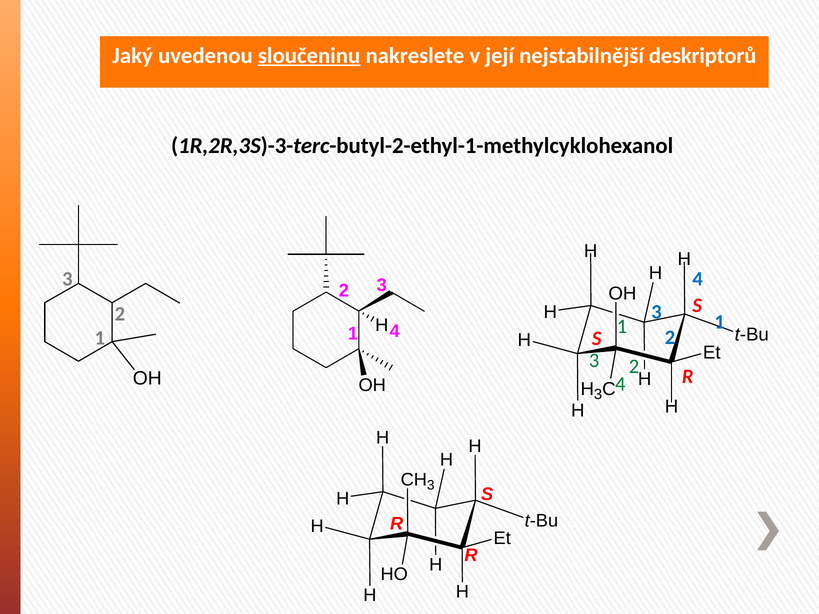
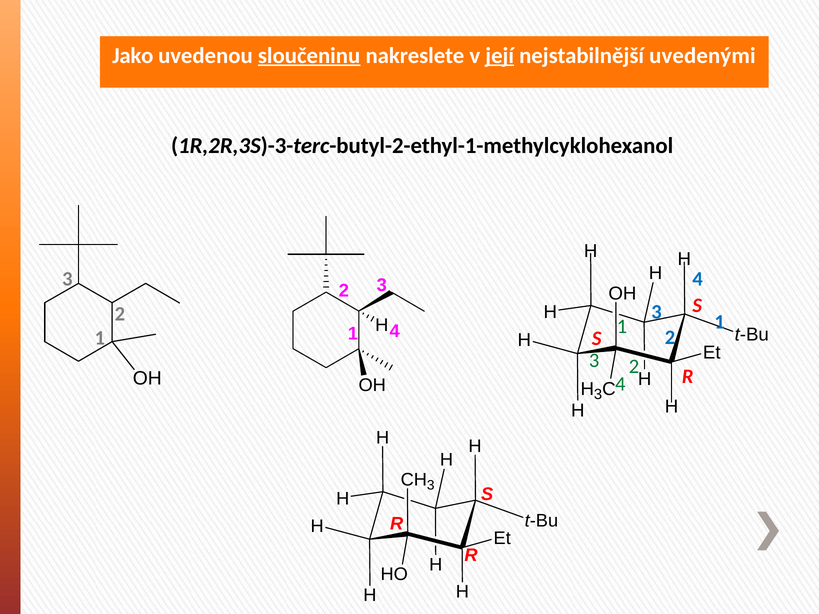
Jaký: Jaký -> Jako
její underline: none -> present
deskriptorů: deskriptorů -> uvedenými
